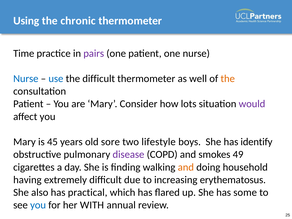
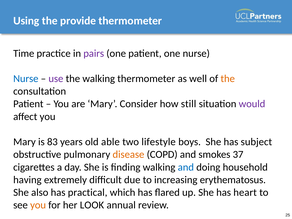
chronic: chronic -> provide
use colour: blue -> purple
the difficult: difficult -> walking
lots: lots -> still
45: 45 -> 83
sore: sore -> able
identify: identify -> subject
disease colour: purple -> orange
49: 49 -> 37
and at (186, 167) colour: orange -> blue
some: some -> heart
you at (38, 205) colour: blue -> orange
WITH: WITH -> LOOK
